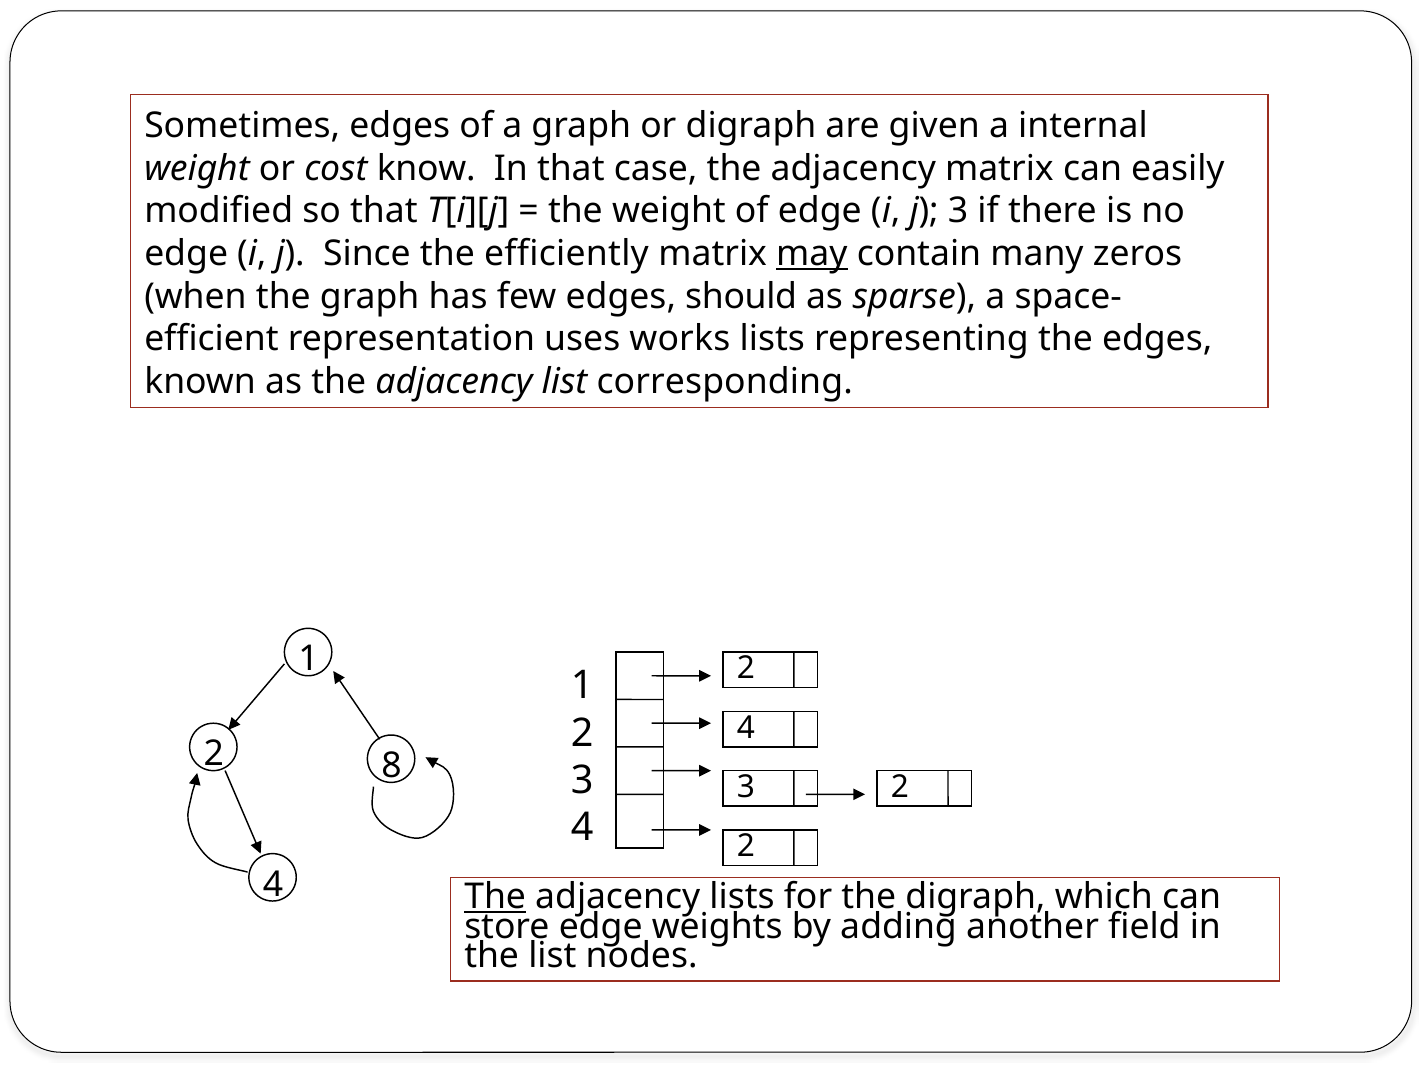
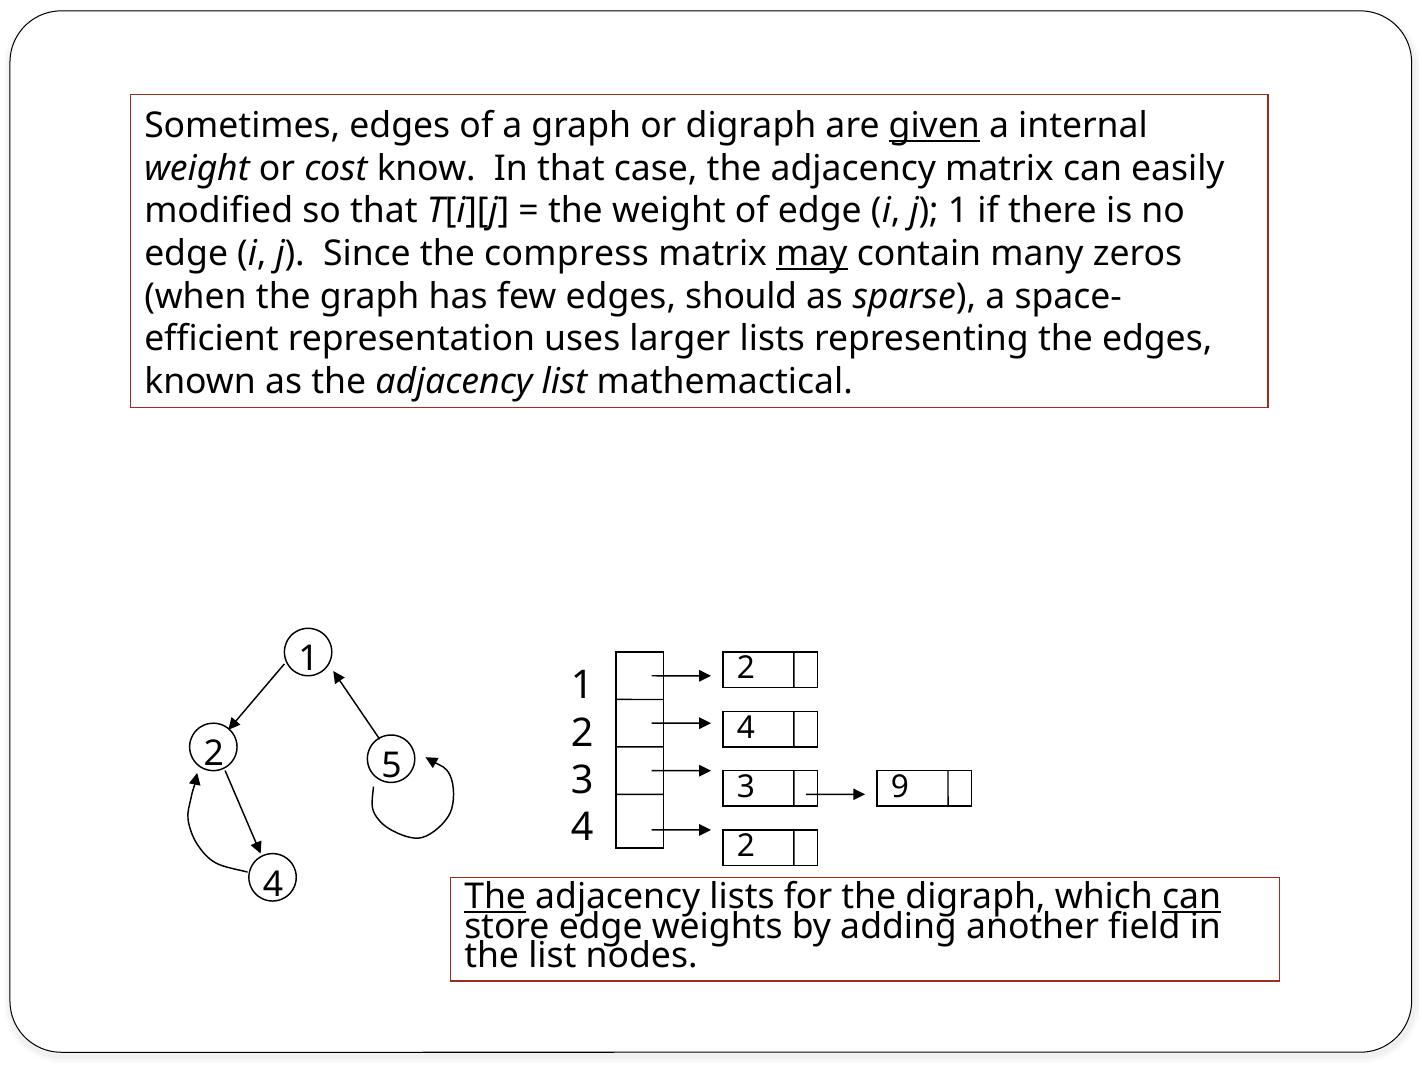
given underline: none -> present
j 3: 3 -> 1
efficiently: efficiently -> compress
works: works -> larger
corresponding: corresponding -> mathemactical
8: 8 -> 5
3 2: 2 -> 9
can at (1192, 896) underline: none -> present
